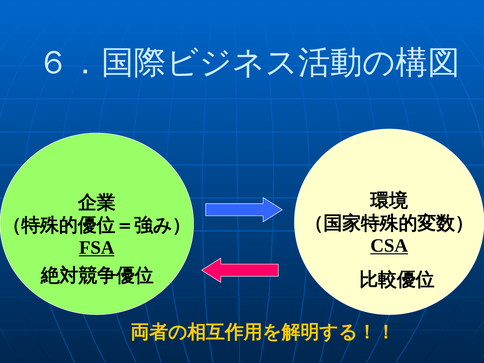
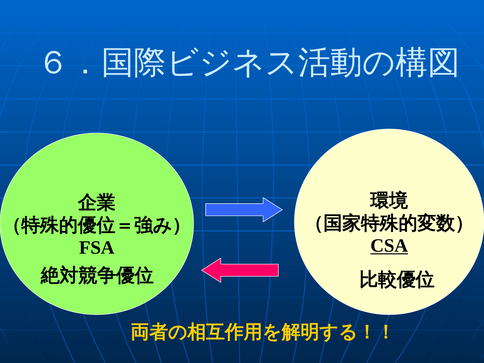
FSA underline: present -> none
